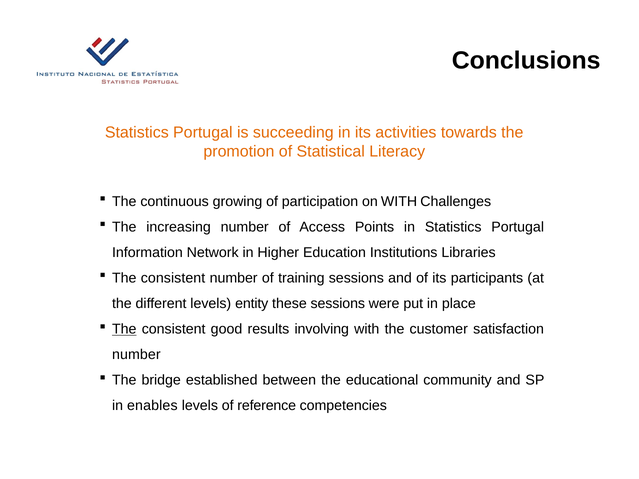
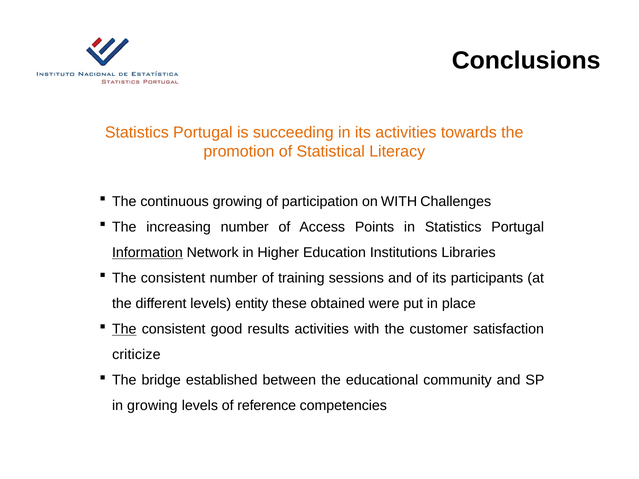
Information underline: none -> present
these sessions: sessions -> obtained
results involving: involving -> activities
number at (136, 355): number -> criticize
in enables: enables -> growing
